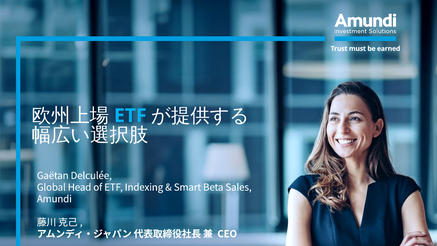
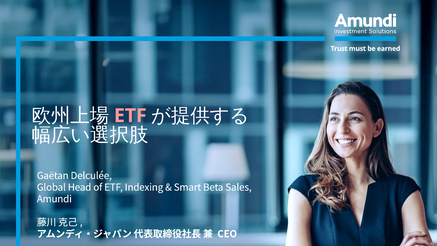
ETF at (130, 116) colour: light blue -> pink
